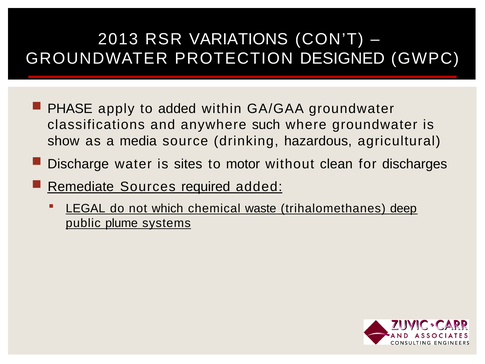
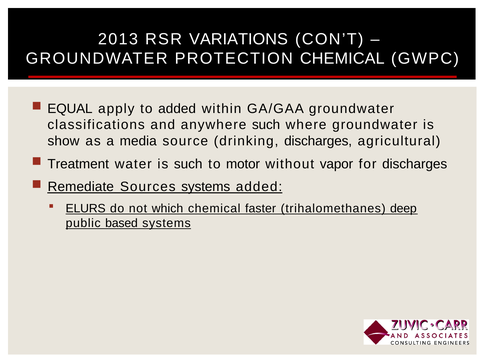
PROTECTION DESIGNED: DESIGNED -> CHEMICAL
PHASE: PHASE -> EQUAL
drinking hazardous: hazardous -> discharges
Discharge: Discharge -> Treatment
is sites: sites -> such
clean: clean -> vapor
Sources required: required -> systems
LEGAL: LEGAL -> ELURS
waste: waste -> faster
plume: plume -> based
